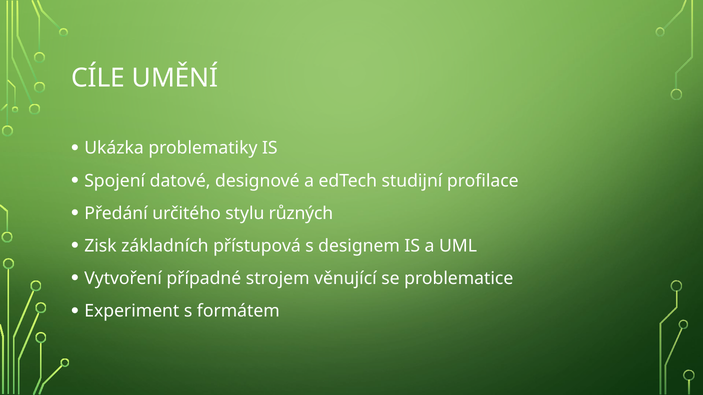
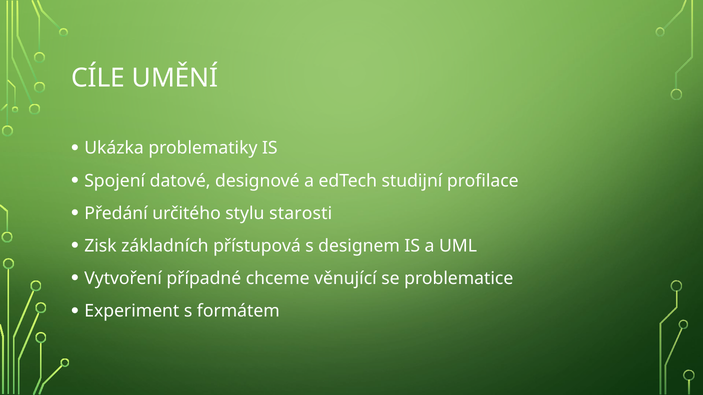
různých: různých -> starosti
strojem: strojem -> chceme
